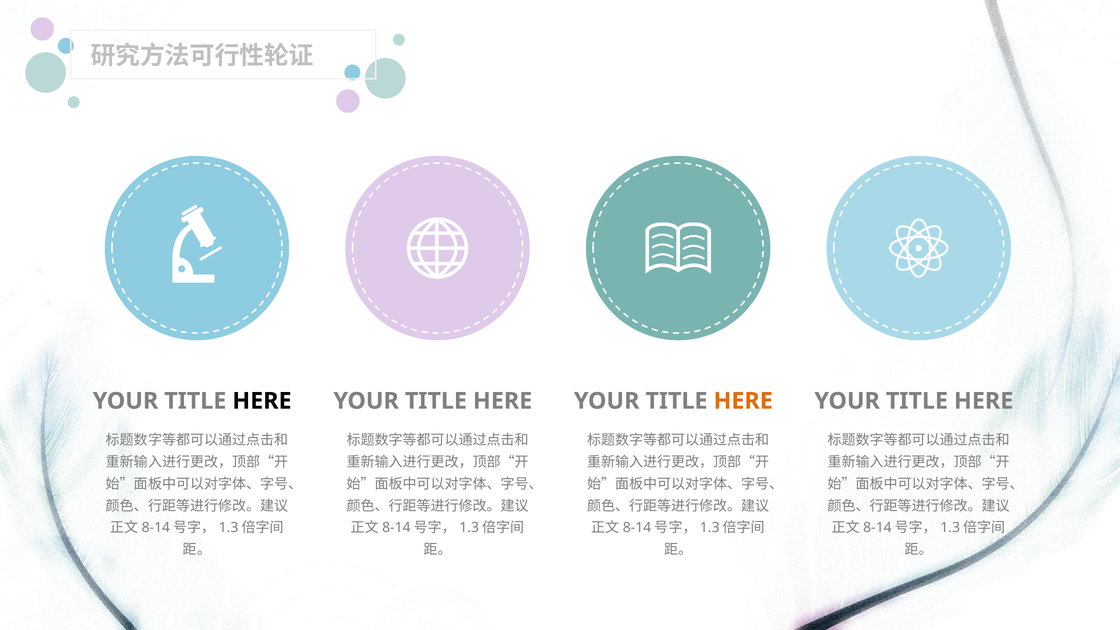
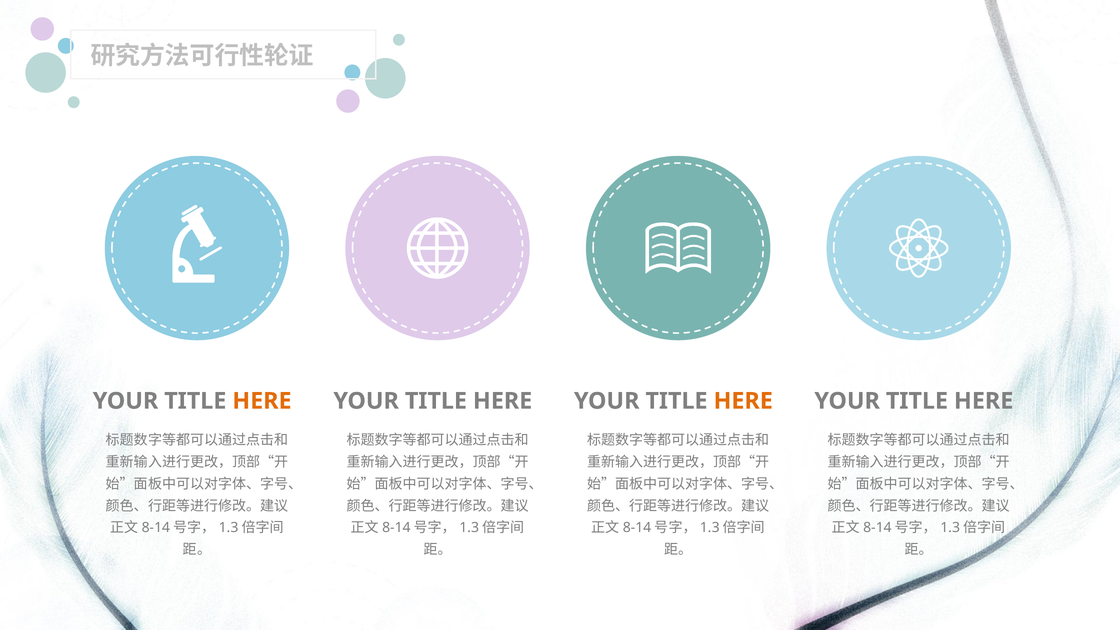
HERE at (262, 401) colour: black -> orange
